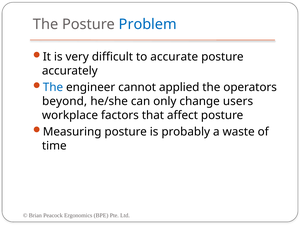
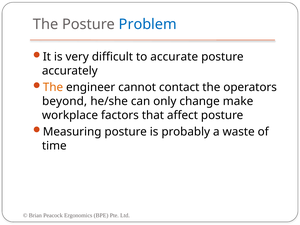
The at (53, 87) colour: blue -> orange
applied: applied -> contact
users: users -> make
